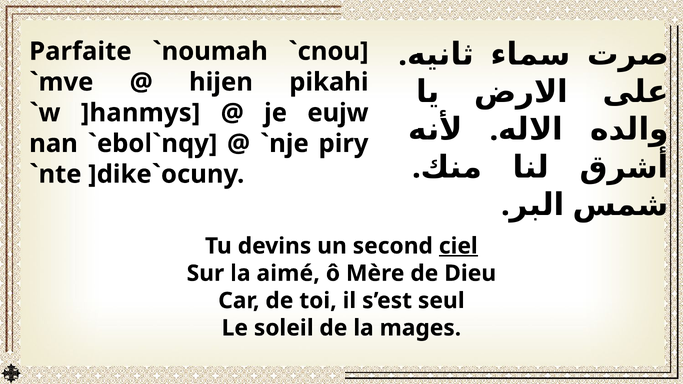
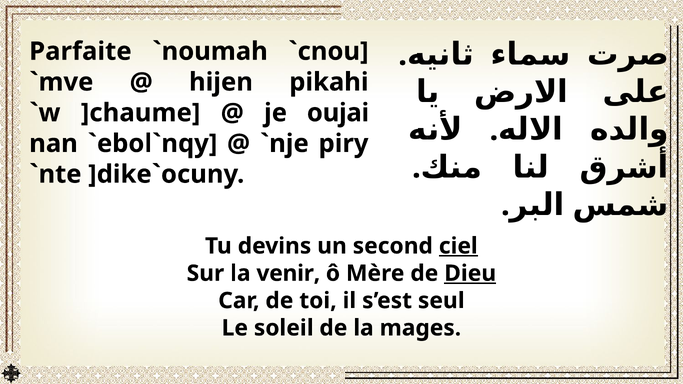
]hanmys: ]hanmys -> ]chaume
eujw: eujw -> oujai
aimé: aimé -> venir
Dieu underline: none -> present
